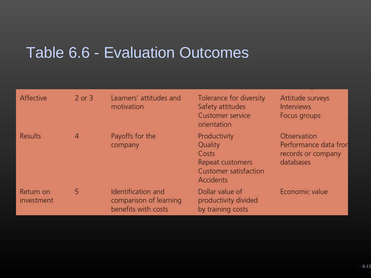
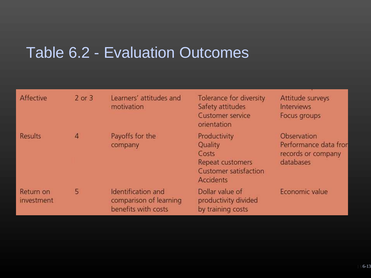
6.6: 6.6 -> 6.2
